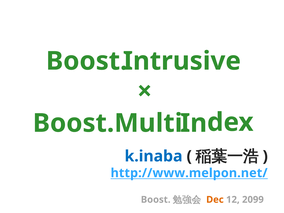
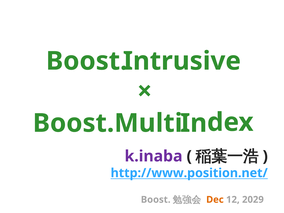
k.inaba colour: blue -> purple
http://www.melpon.net/: http://www.melpon.net/ -> http://www.position.net/
2099: 2099 -> 2029
